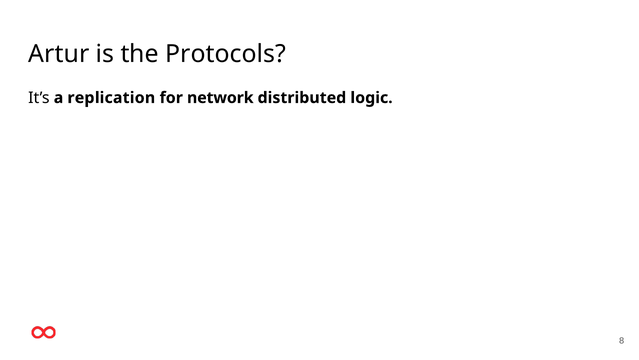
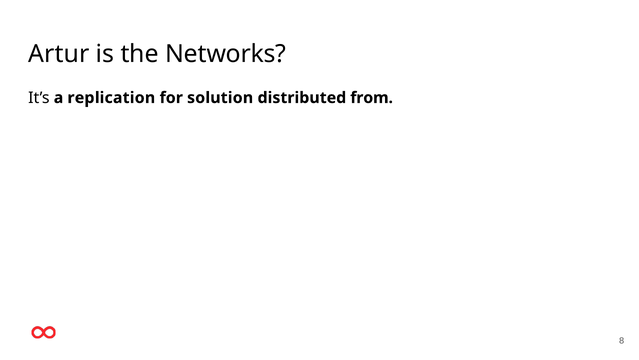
Protocols: Protocols -> Networks
network: network -> solution
logic: logic -> from
